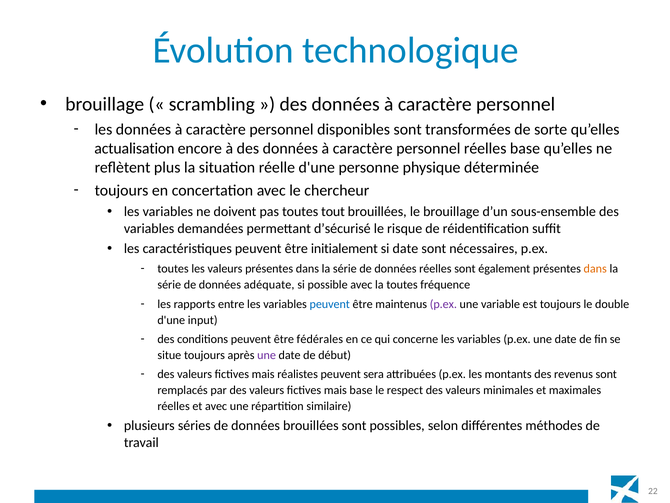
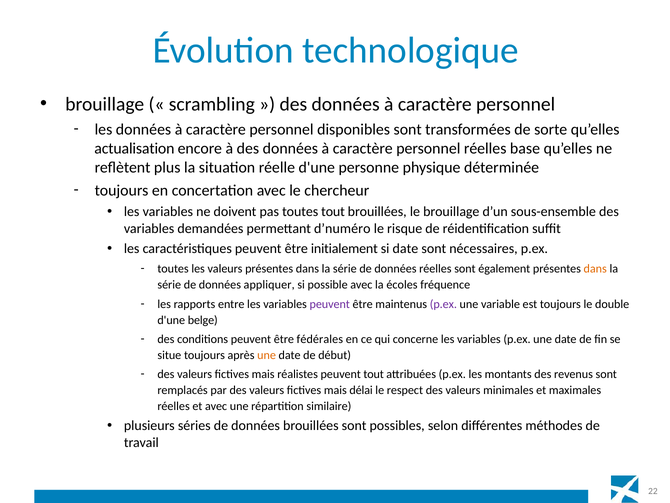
d’sécurisé: d’sécurisé -> d’numéro
adéquate: adéquate -> appliquer
la toutes: toutes -> écoles
peuvent at (330, 304) colour: blue -> purple
input: input -> belge
une at (267, 355) colour: purple -> orange
peuvent sera: sera -> tout
mais base: base -> délai
